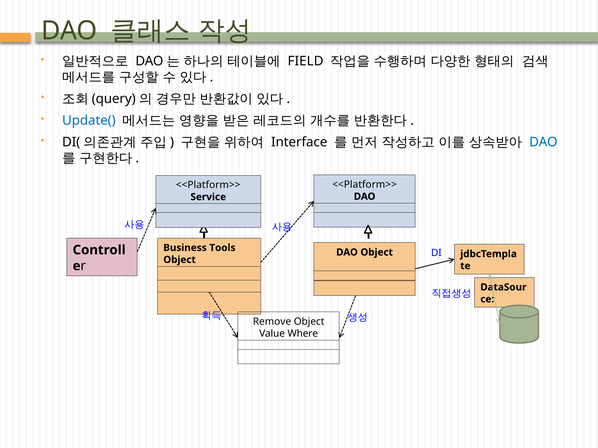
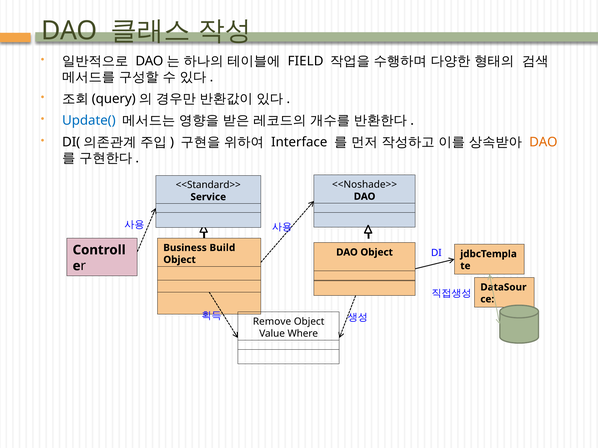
DAO at (543, 142) colour: blue -> orange
<<Platform>> at (365, 185): <<Platform>> -> <<Noshade>>
<<Platform>> at (208, 185): <<Platform>> -> <<Standard>>
Tools: Tools -> Build
